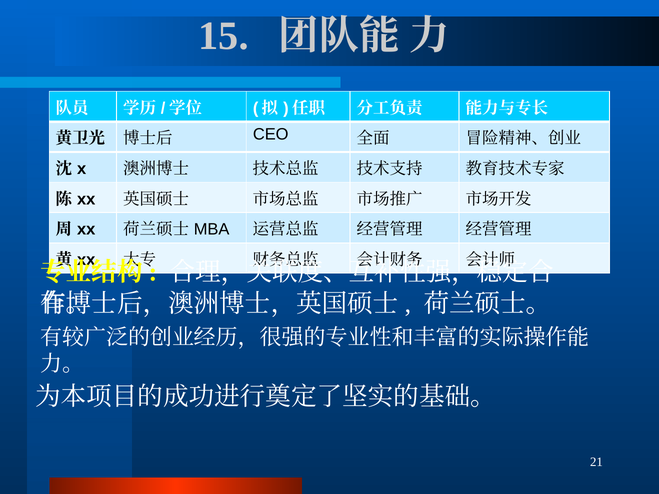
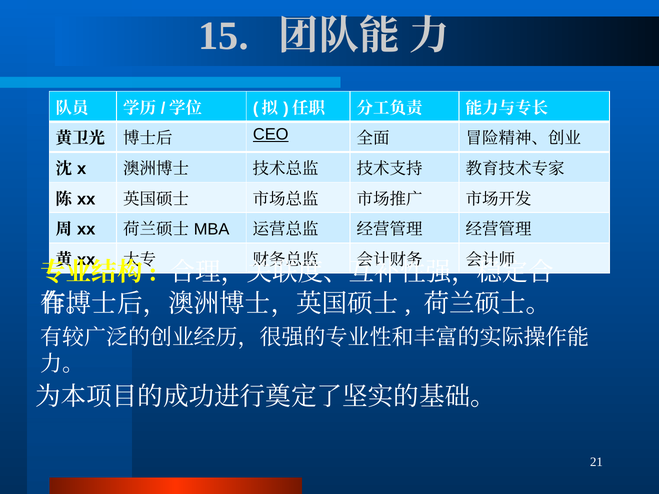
CEO underline: none -> present
